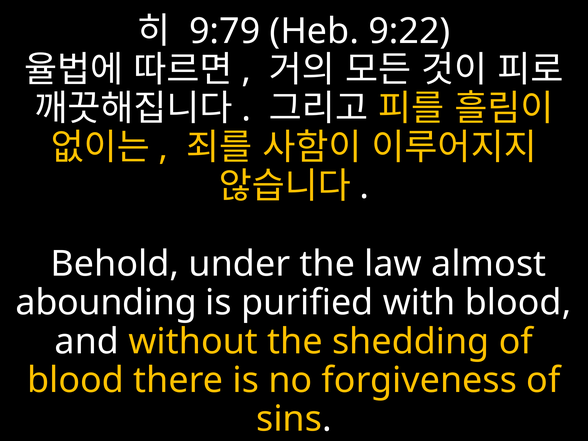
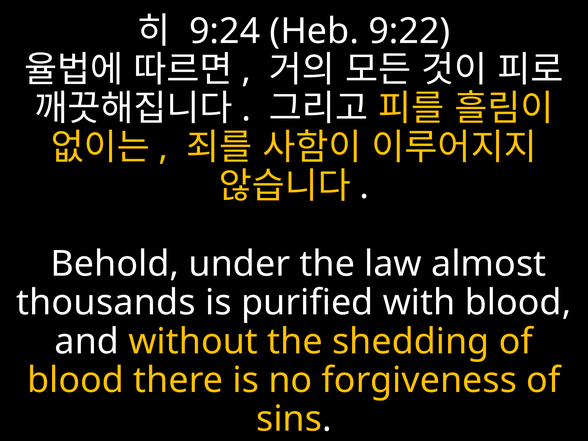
9:79: 9:79 -> 9:24
abounding: abounding -> thousands
